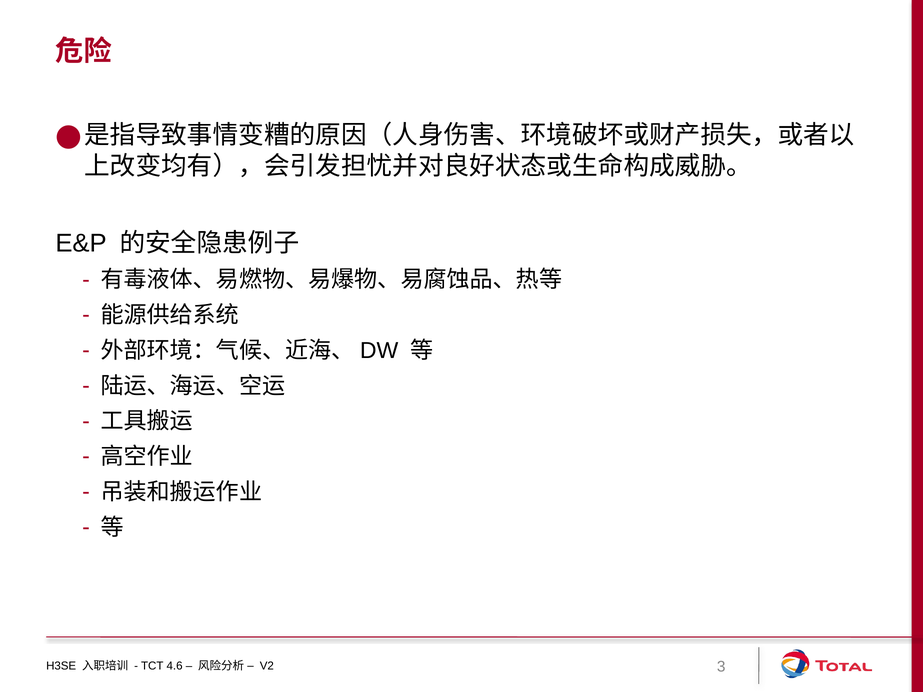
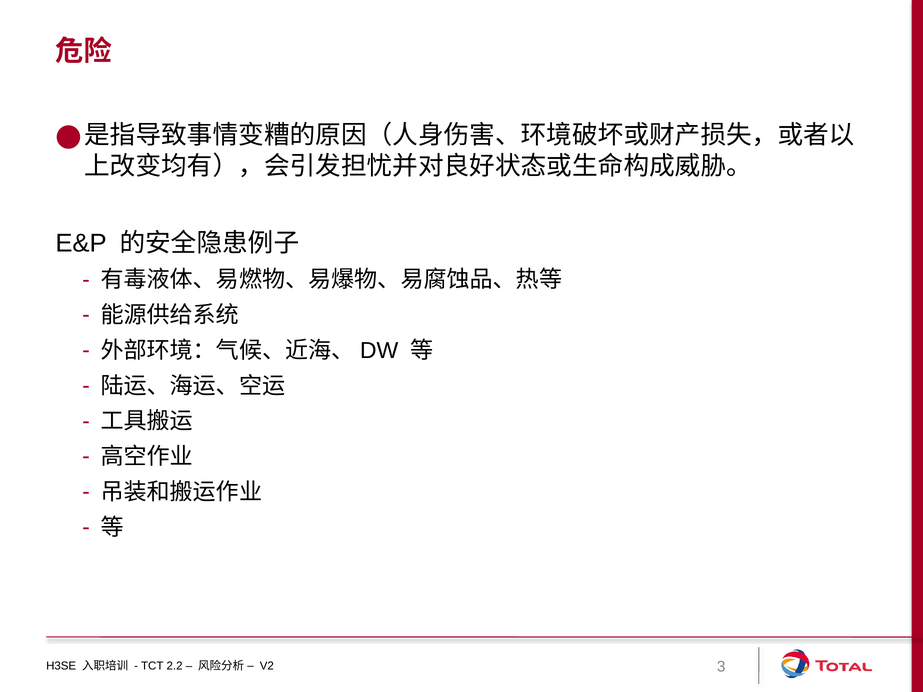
4.6: 4.6 -> 2.2
